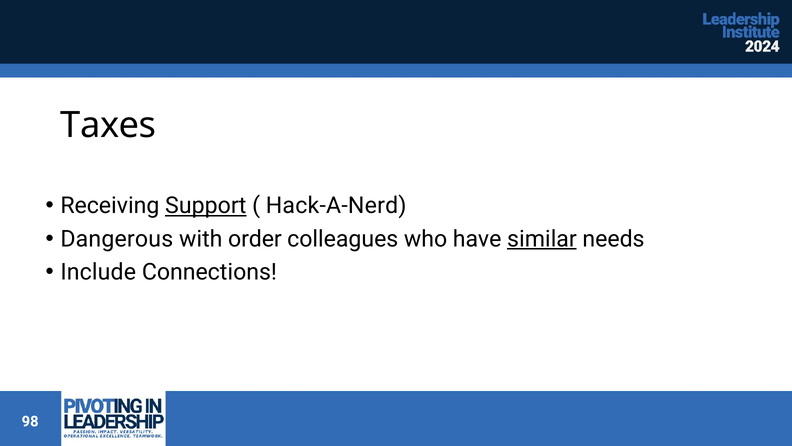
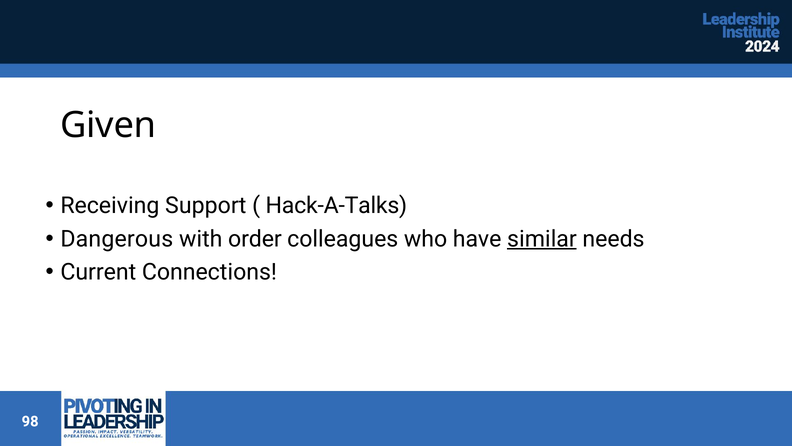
Taxes: Taxes -> Given
Support underline: present -> none
Hack-A-Nerd: Hack-A-Nerd -> Hack-A-Talks
Include: Include -> Current
